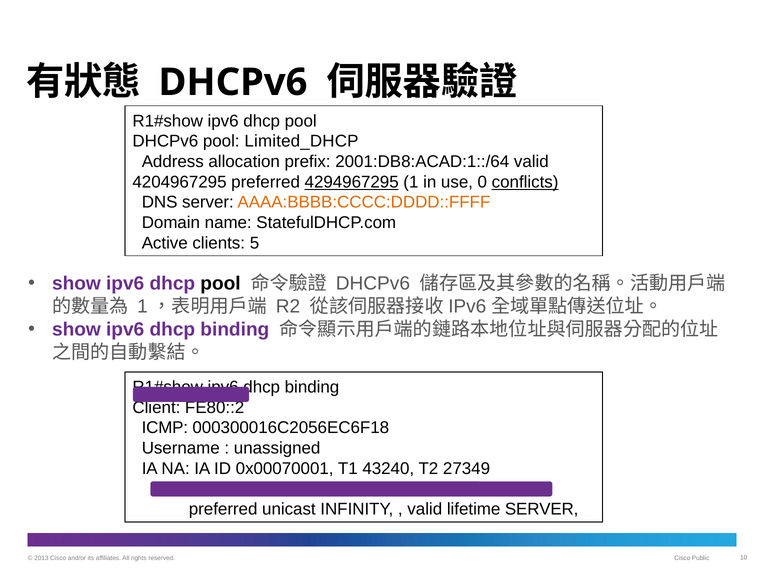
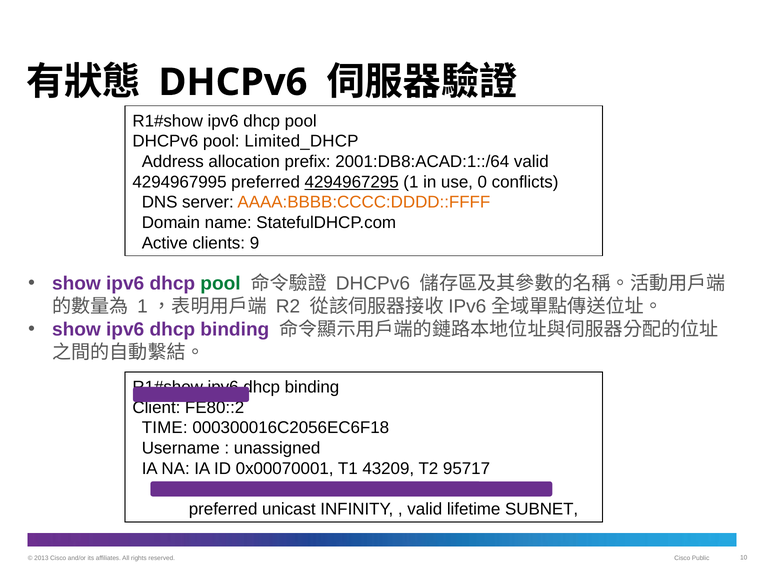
4204967295: 4204967295 -> 4294967995
conflicts underline: present -> none
5: 5 -> 9
pool at (220, 284) colour: black -> green
ICMP: ICMP -> TIME
43240: 43240 -> 43209
27349: 27349 -> 95717
lifetime SERVER: SERVER -> SUBNET
